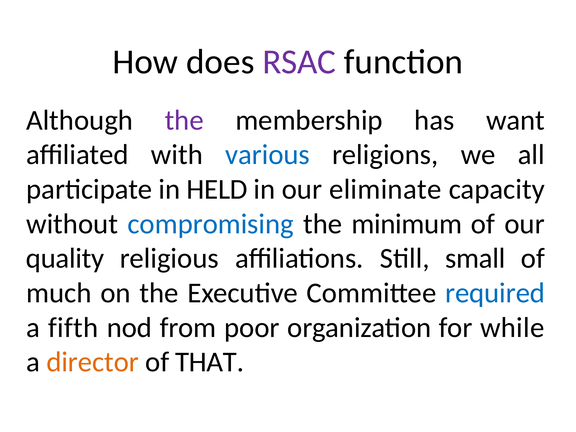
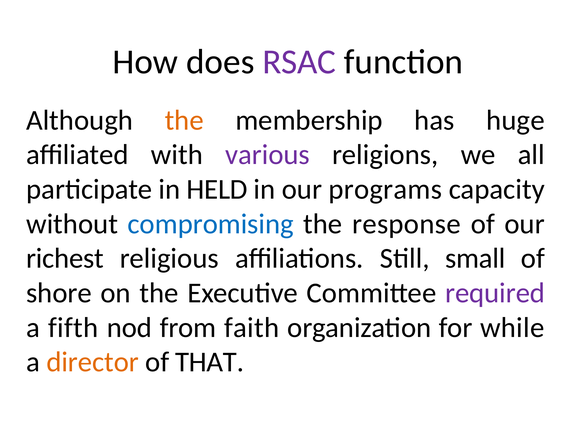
the at (184, 120) colour: purple -> orange
want: want -> huge
various colour: blue -> purple
eliminate: eliminate -> programs
minimum: minimum -> response
quality: quality -> richest
much: much -> shore
required colour: blue -> purple
poor: poor -> faith
